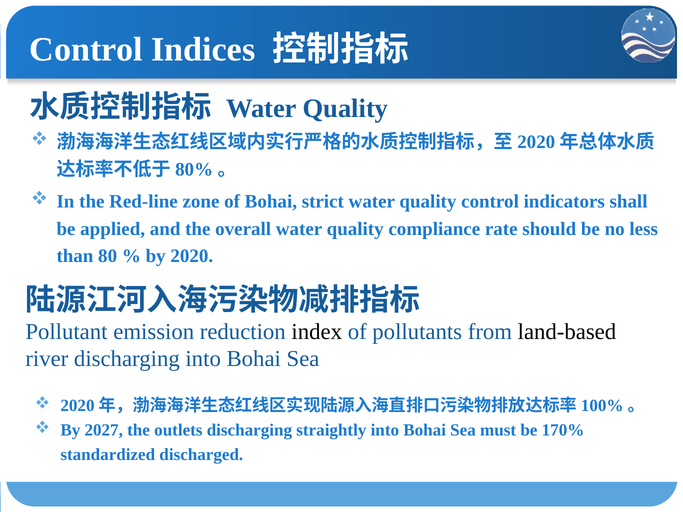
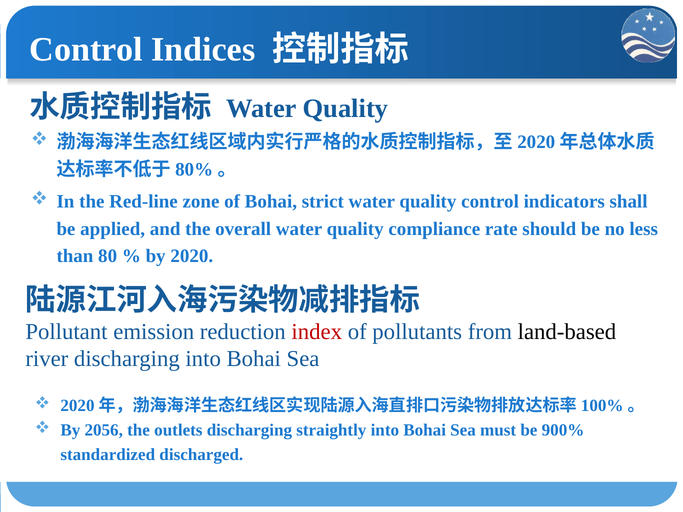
index colour: black -> red
2027: 2027 -> 2056
170%: 170% -> 900%
